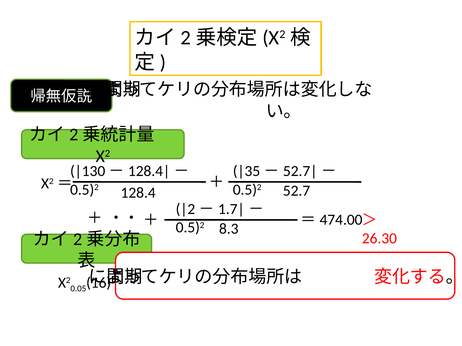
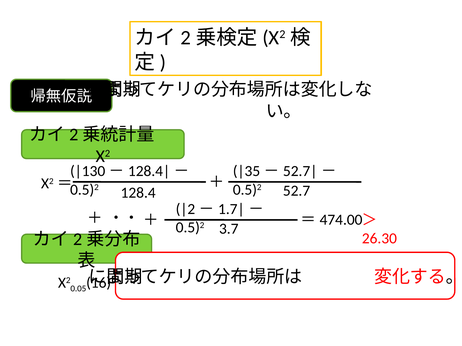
8.3: 8.3 -> 3.7
